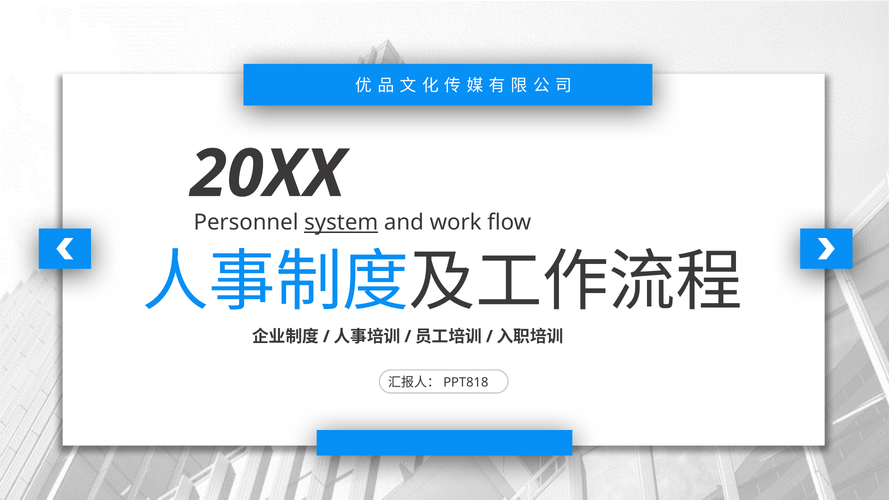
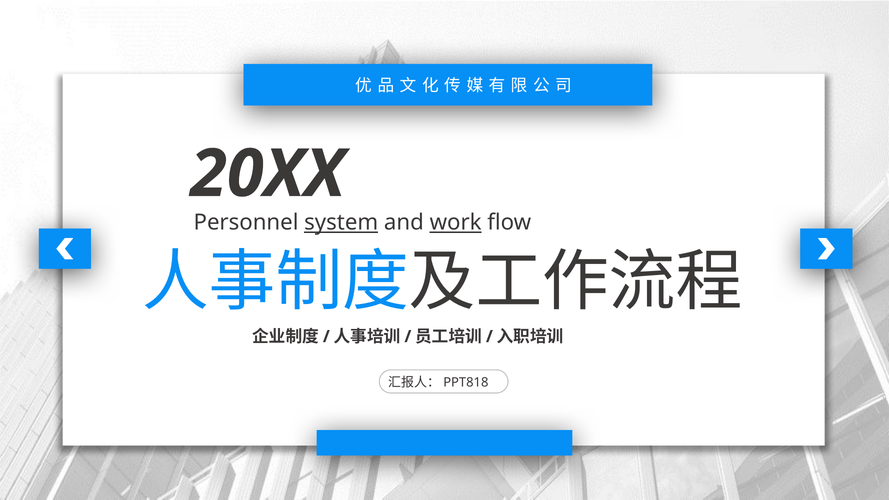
work underline: none -> present
